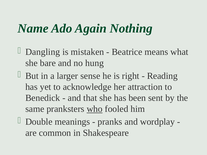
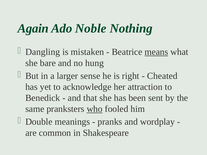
Name: Name -> Again
Again: Again -> Noble
means underline: none -> present
Reading: Reading -> Cheated
